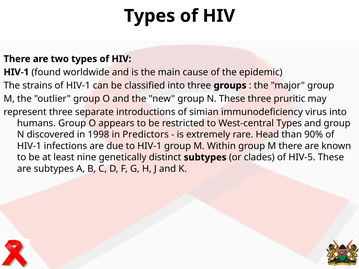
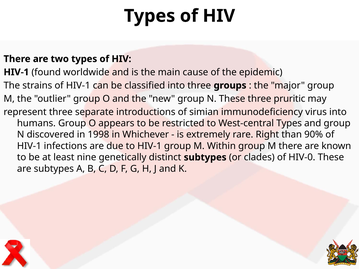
Predictors: Predictors -> Whichever
Head: Head -> Right
HIV-5: HIV-5 -> HIV-0
